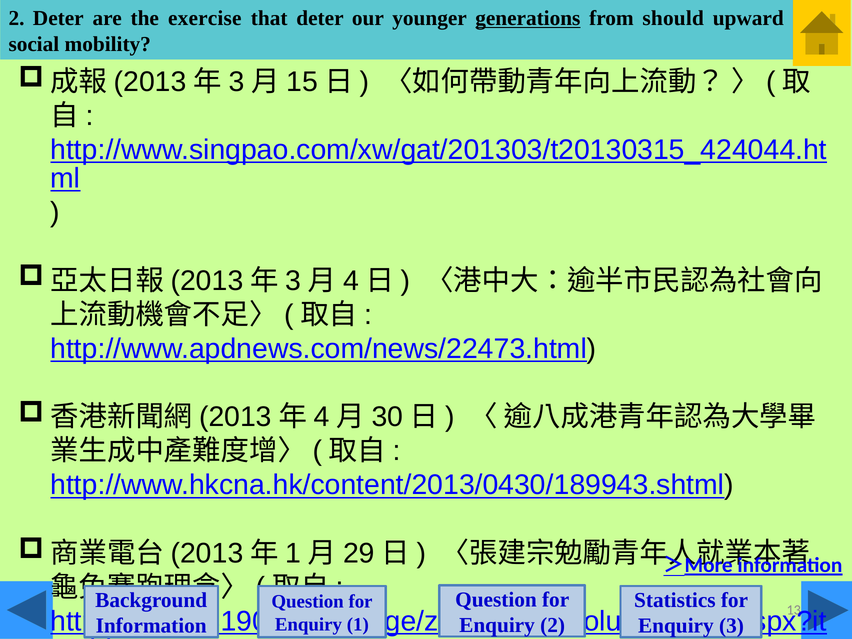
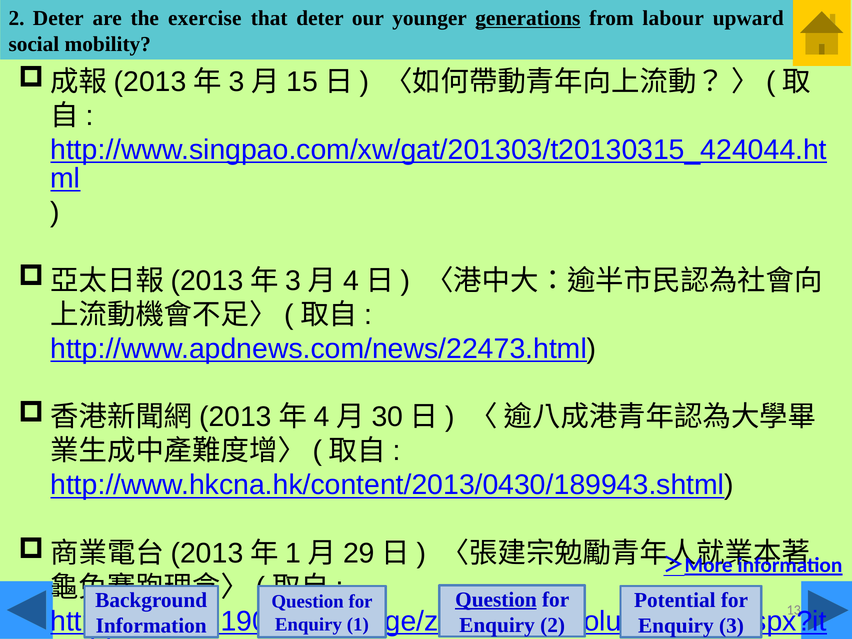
should: should -> labour
Question at (496, 600) underline: none -> present
Statistics: Statistics -> Potential
